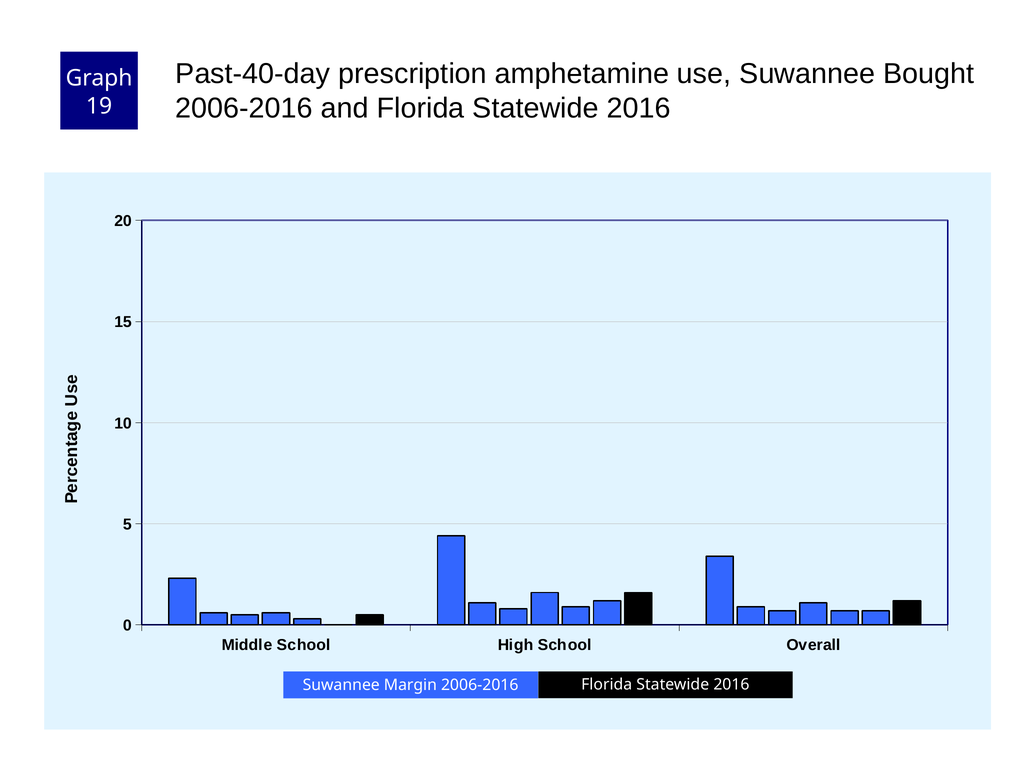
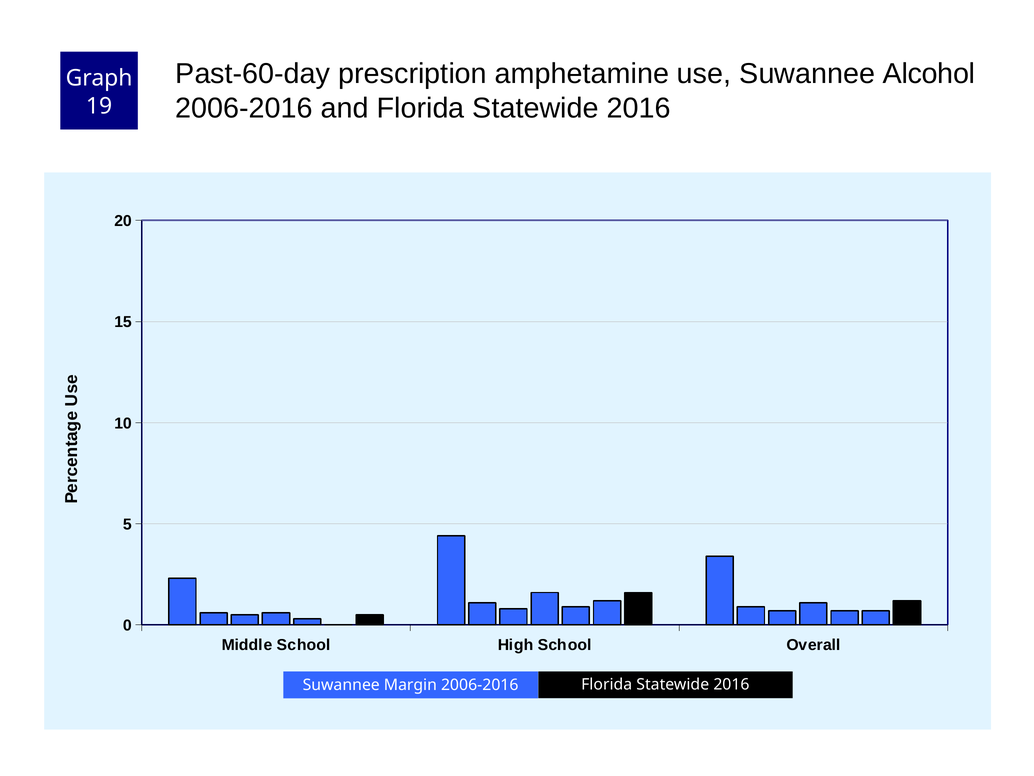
Past-40-day: Past-40-day -> Past-60-day
Bought: Bought -> Alcohol
